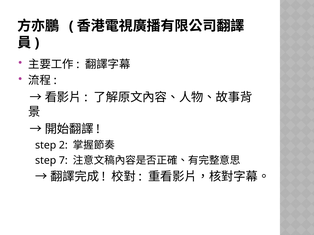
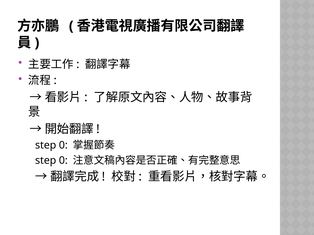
2 at (63, 145): 2 -> 0
7 at (63, 161): 7 -> 0
